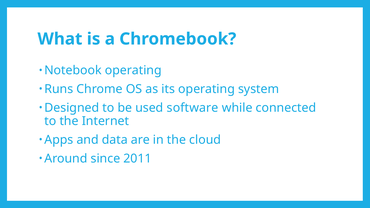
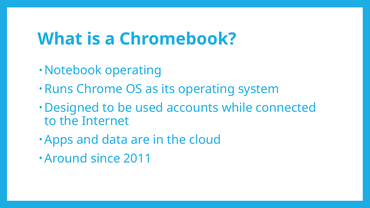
software: software -> accounts
